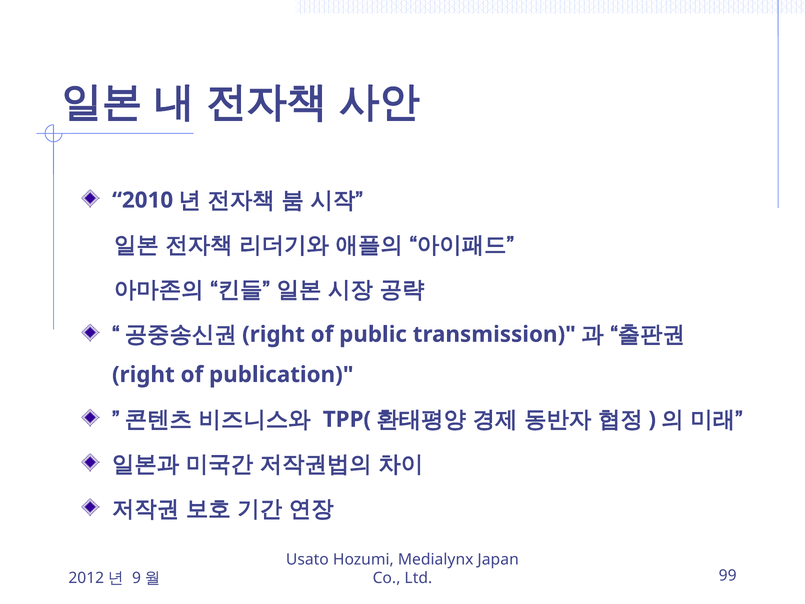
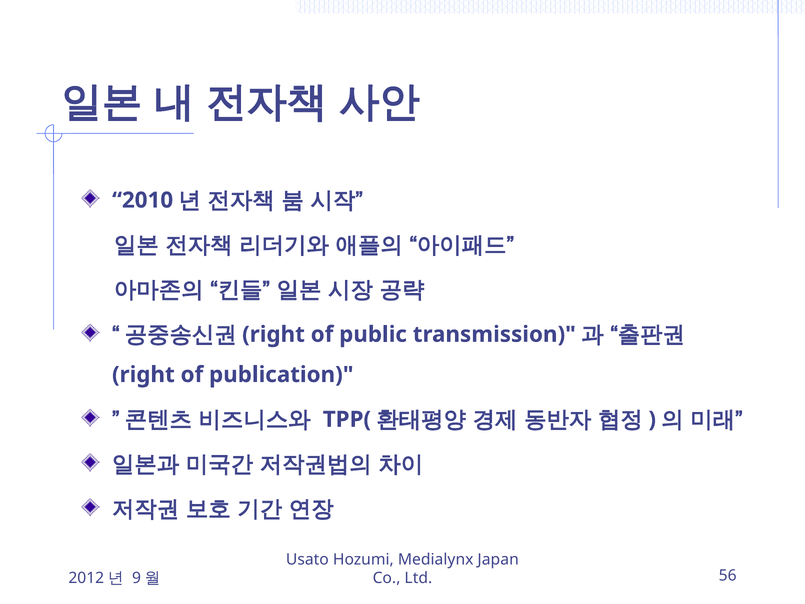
99: 99 -> 56
